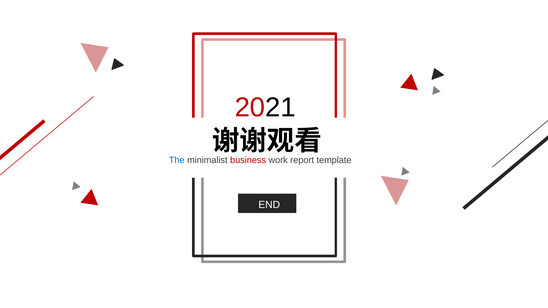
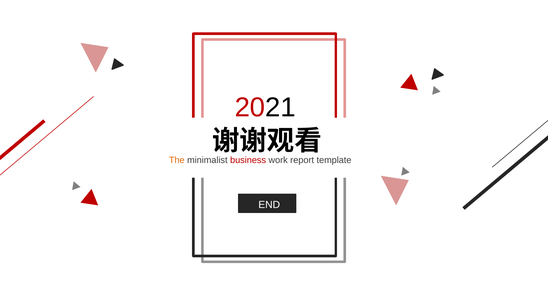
The colour: blue -> orange
